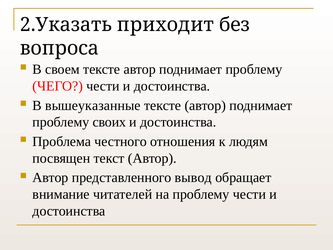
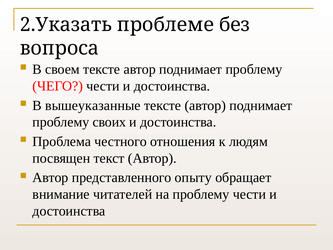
приходит: приходит -> проблеме
вывод: вывод -> опыту
